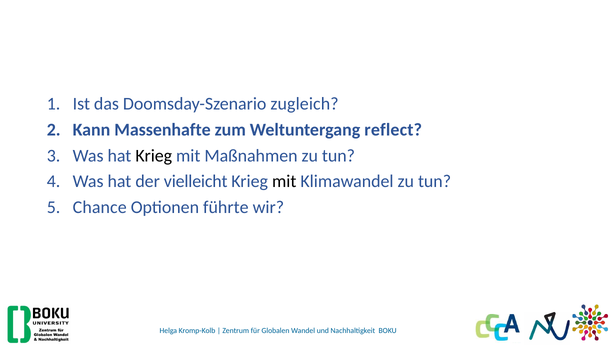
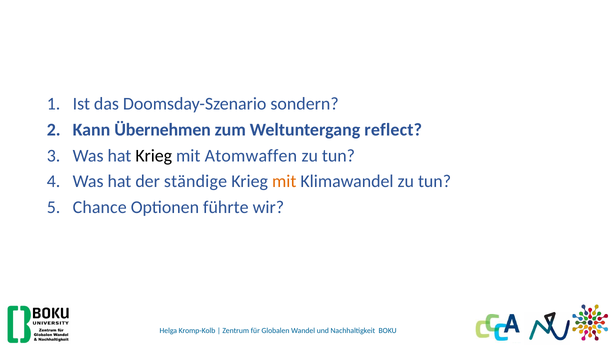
zugleich: zugleich -> sondern
Massenhafte: Massenhafte -> Übernehmen
Maßnahmen: Maßnahmen -> Atomwaffen
vielleicht: vielleicht -> ständige
mit at (284, 181) colour: black -> orange
